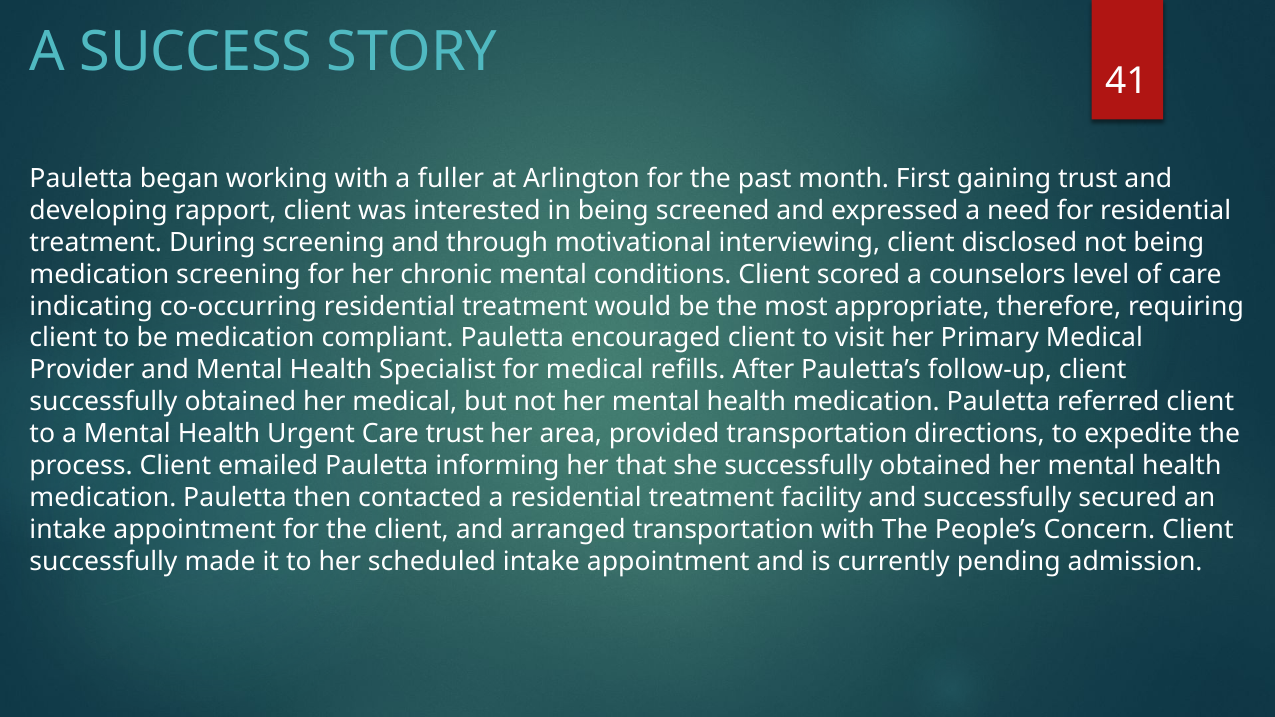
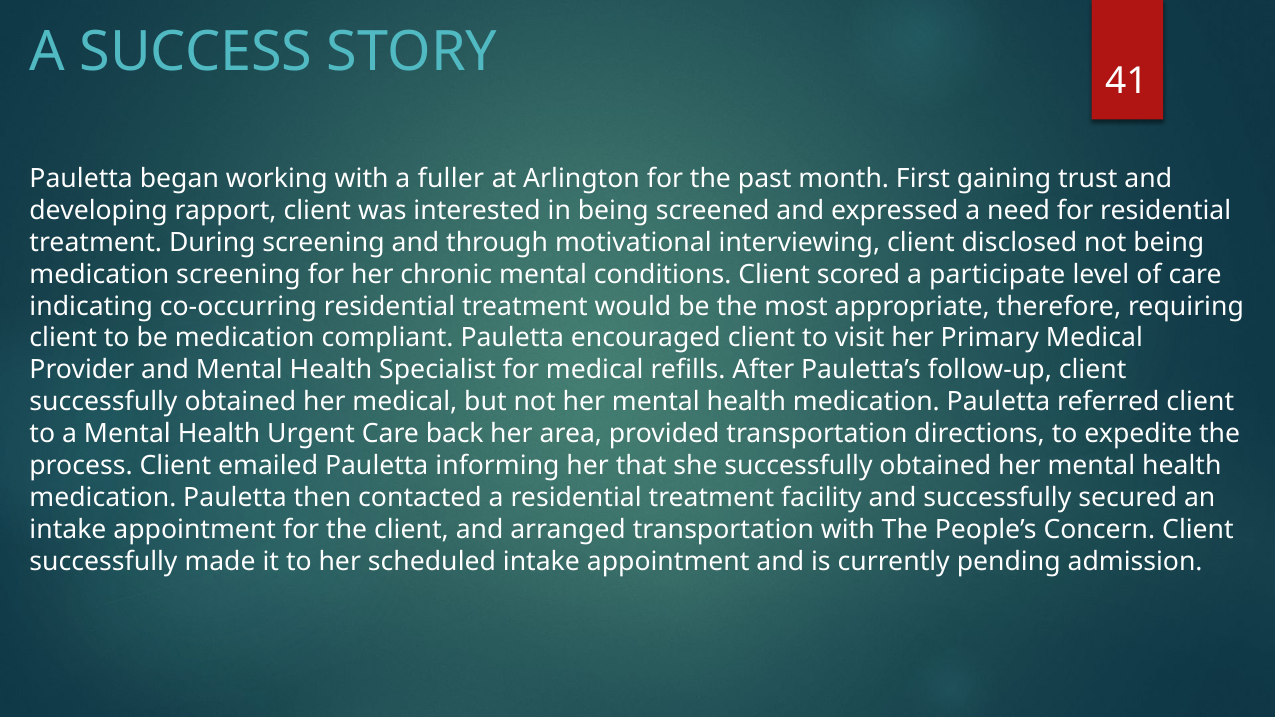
counselors: counselors -> participate
Care trust: trust -> back
